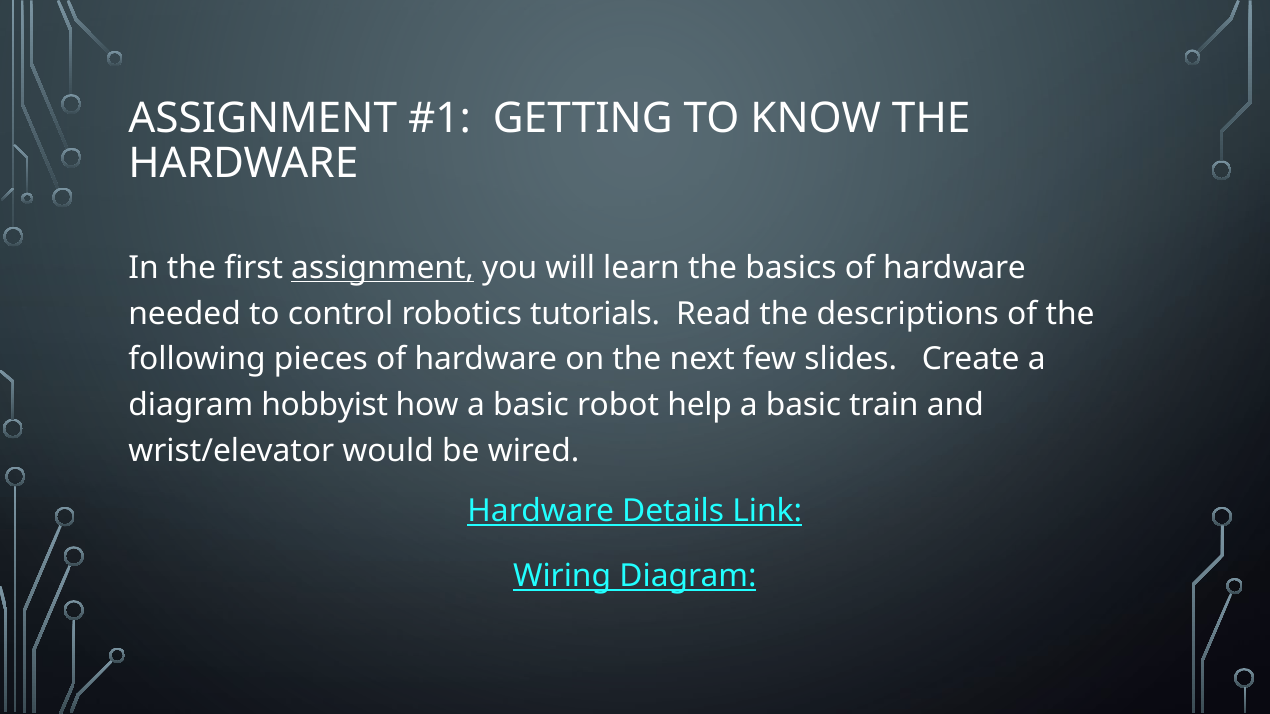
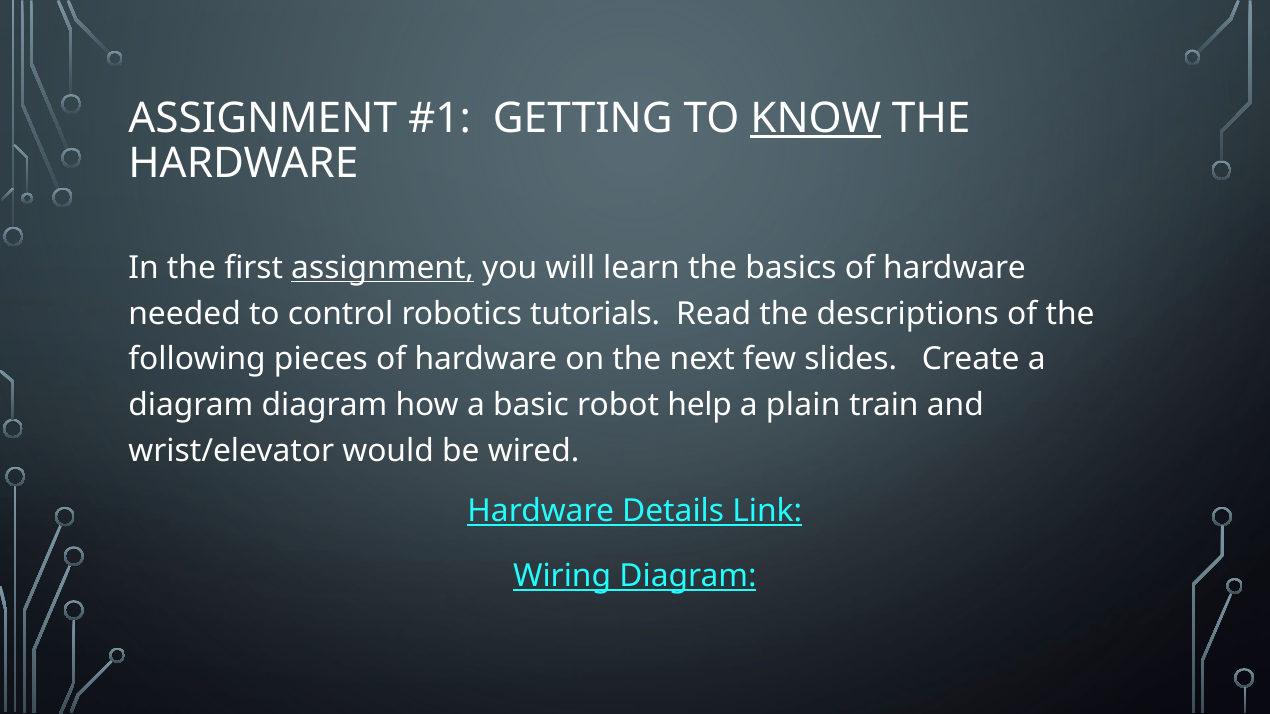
KNOW underline: none -> present
diagram hobbyist: hobbyist -> diagram
basic at (804, 405): basic -> plain
